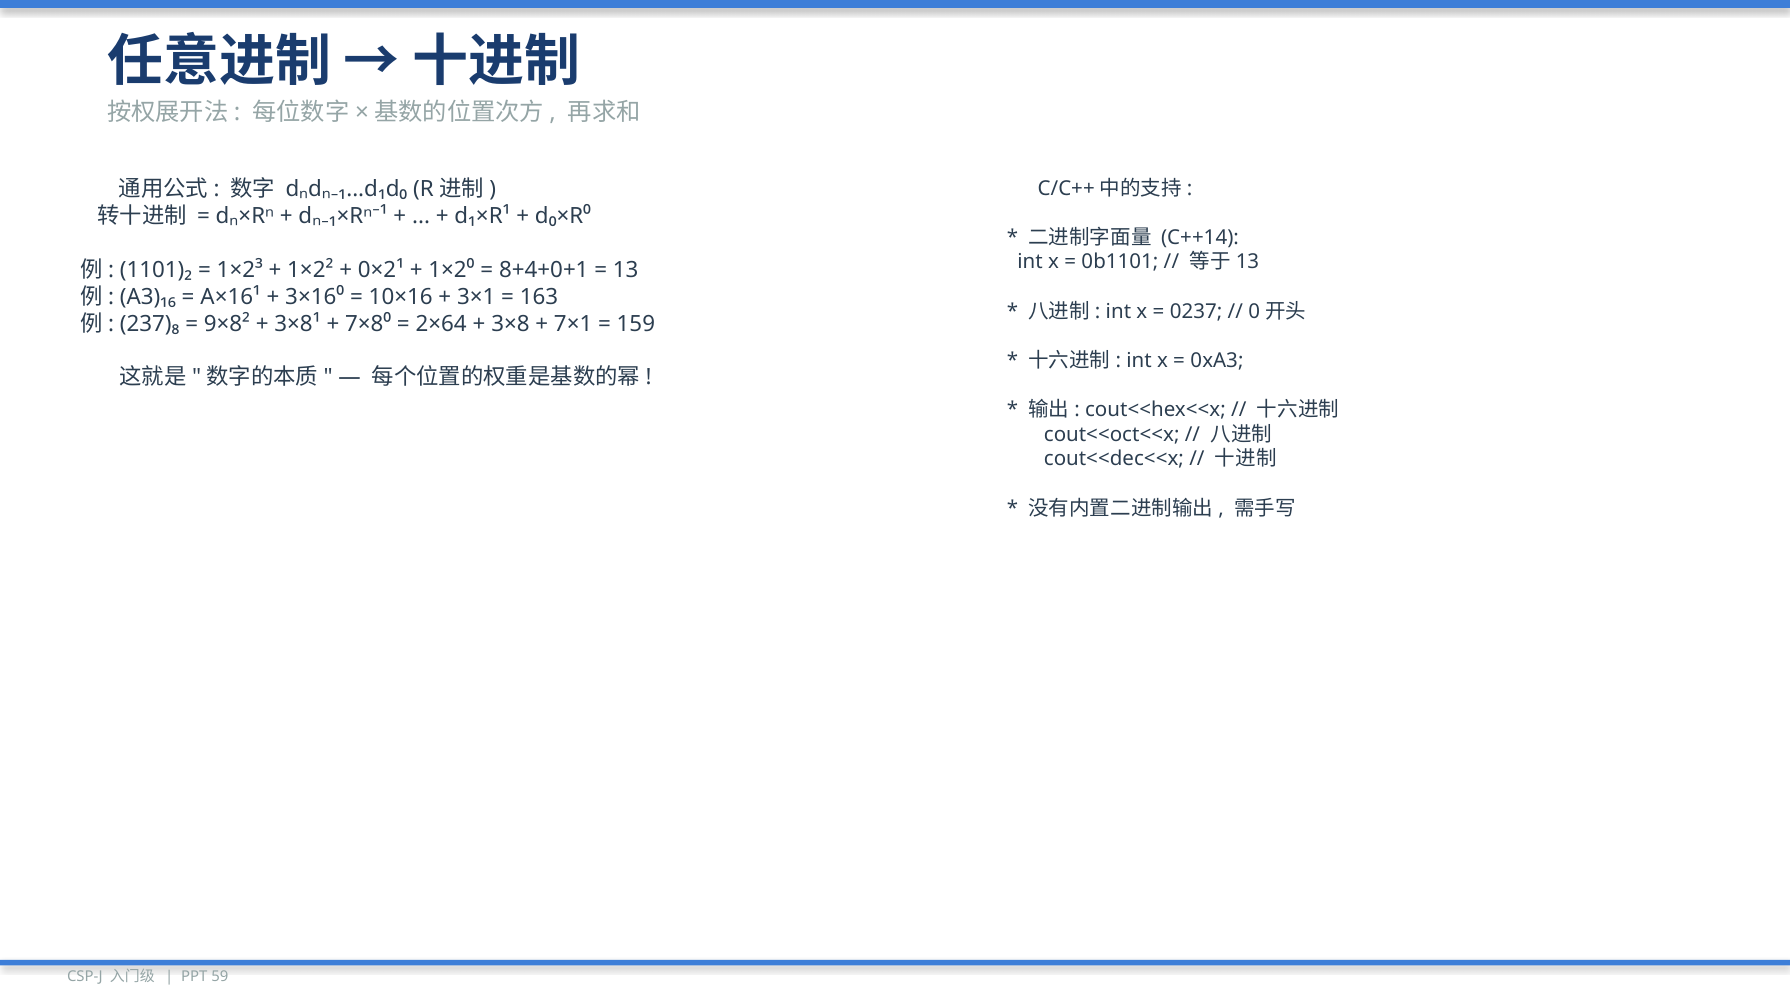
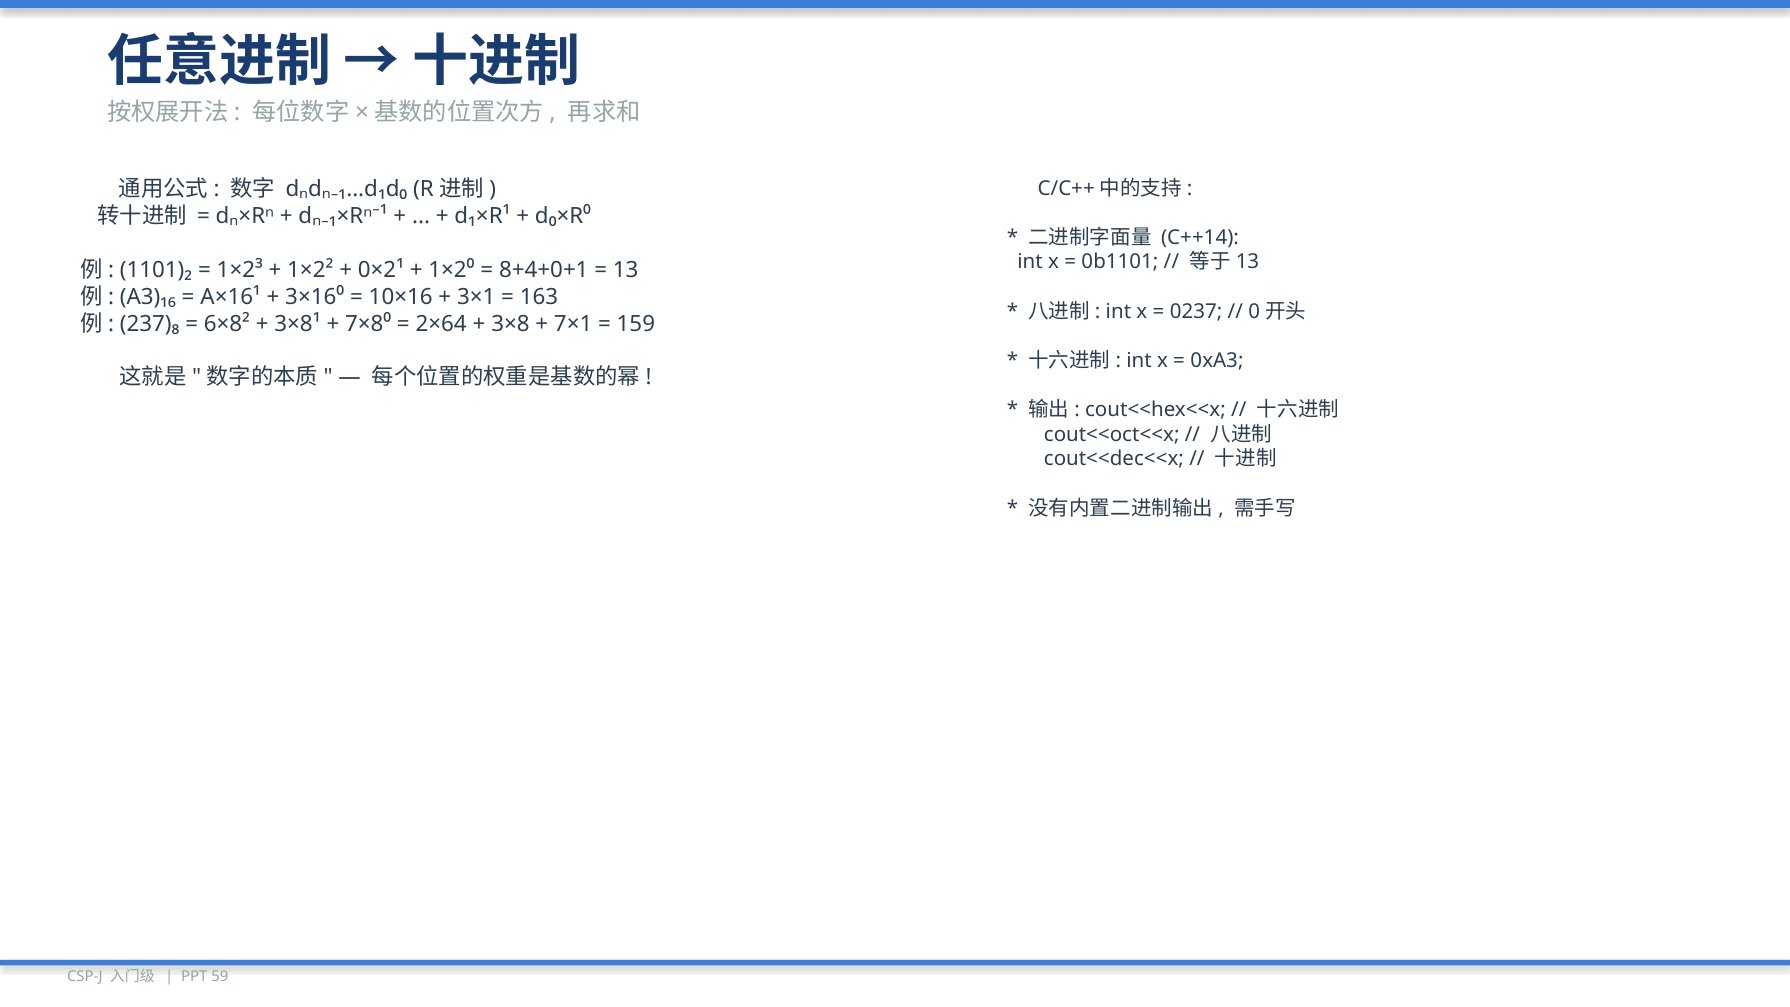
9×8²: 9×8² -> 6×8²
